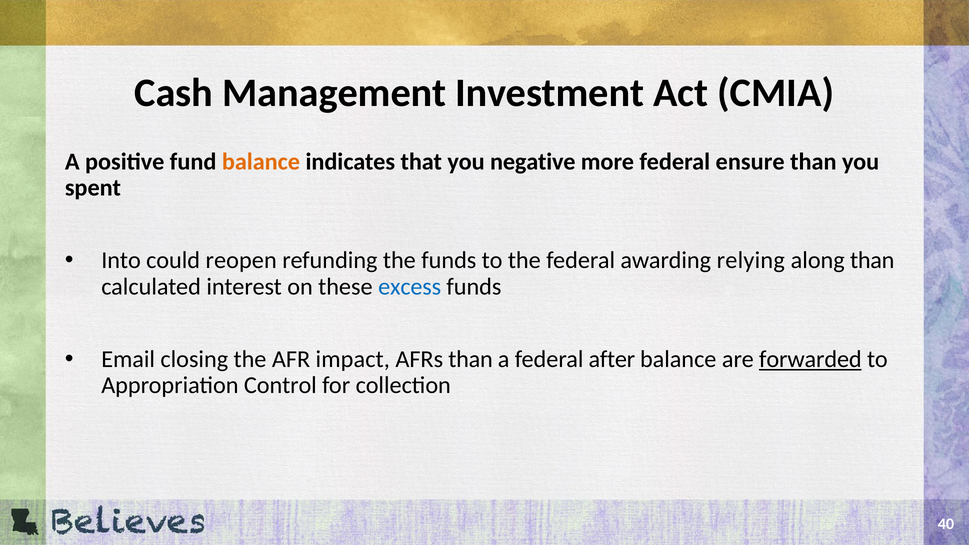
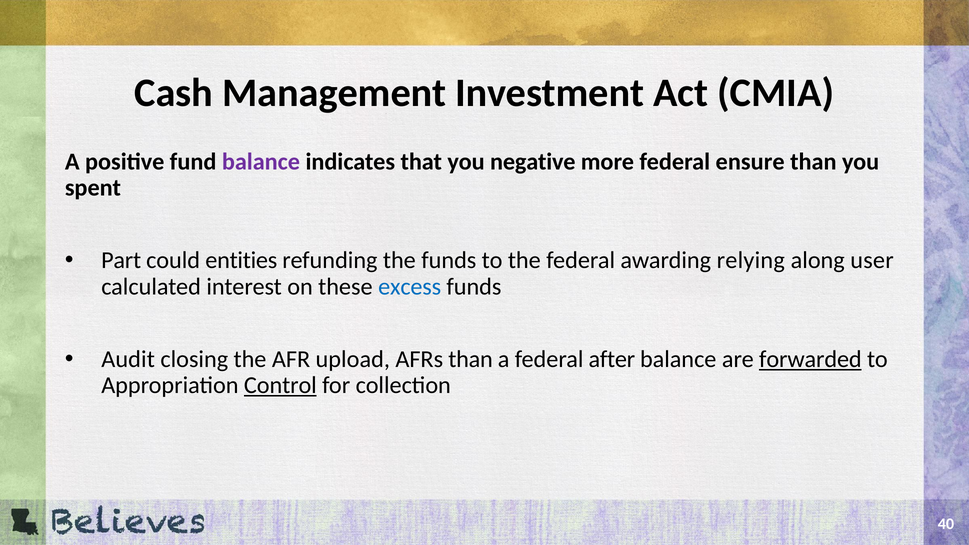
balance at (261, 162) colour: orange -> purple
Into: Into -> Part
reopen: reopen -> entities
along than: than -> user
Email: Email -> Audit
impact: impact -> upload
Control underline: none -> present
